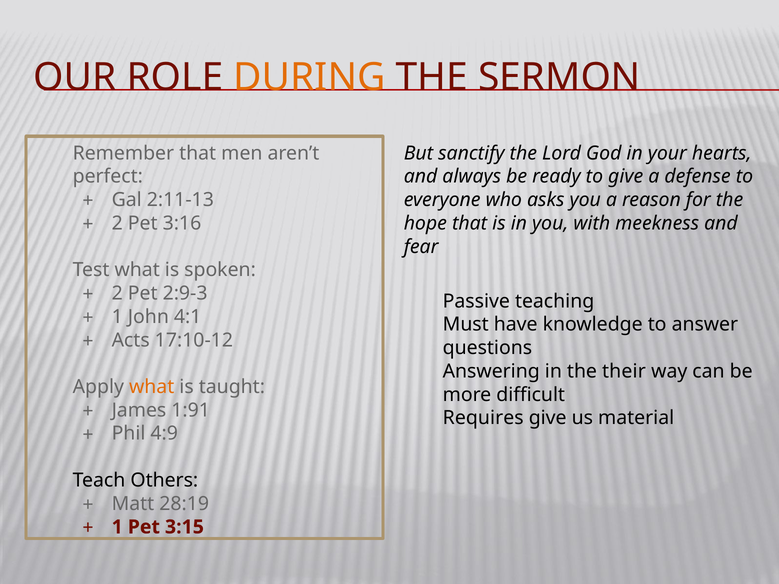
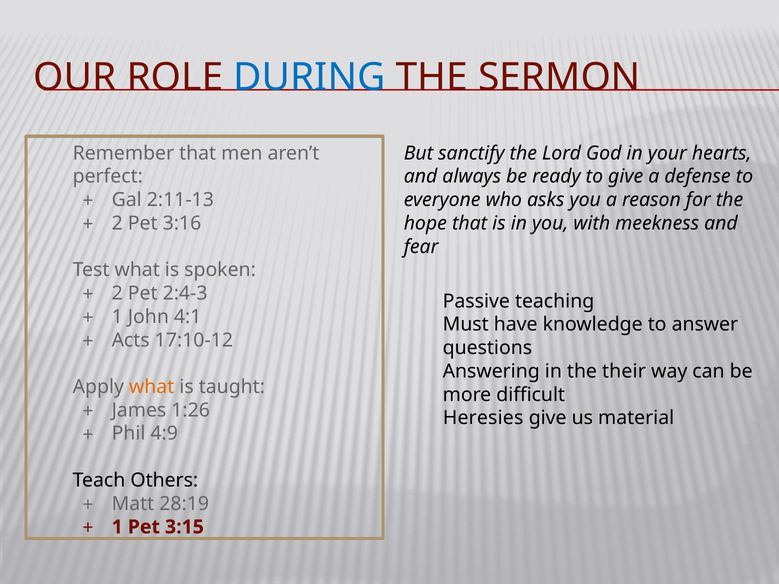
DURING colour: orange -> blue
2:9-3: 2:9-3 -> 2:4-3
1:91: 1:91 -> 1:26
Requires: Requires -> Heresies
